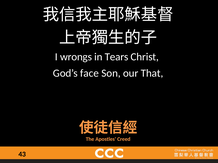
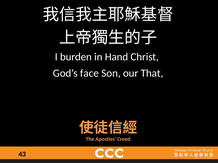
wrongs: wrongs -> burden
Tears: Tears -> Hand
